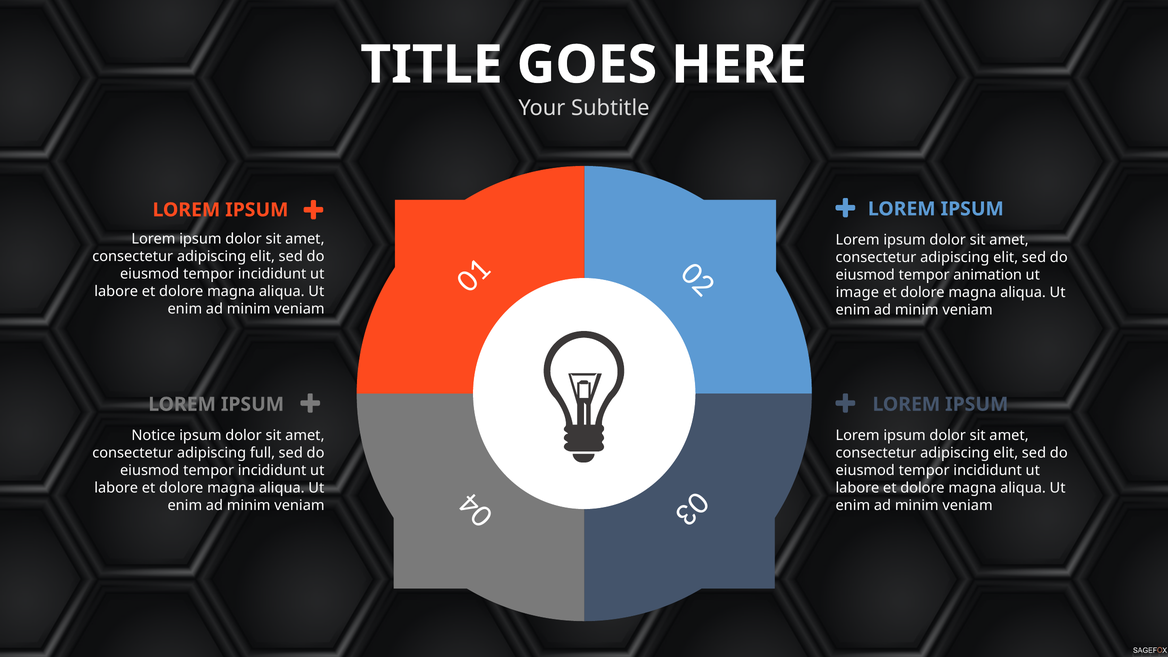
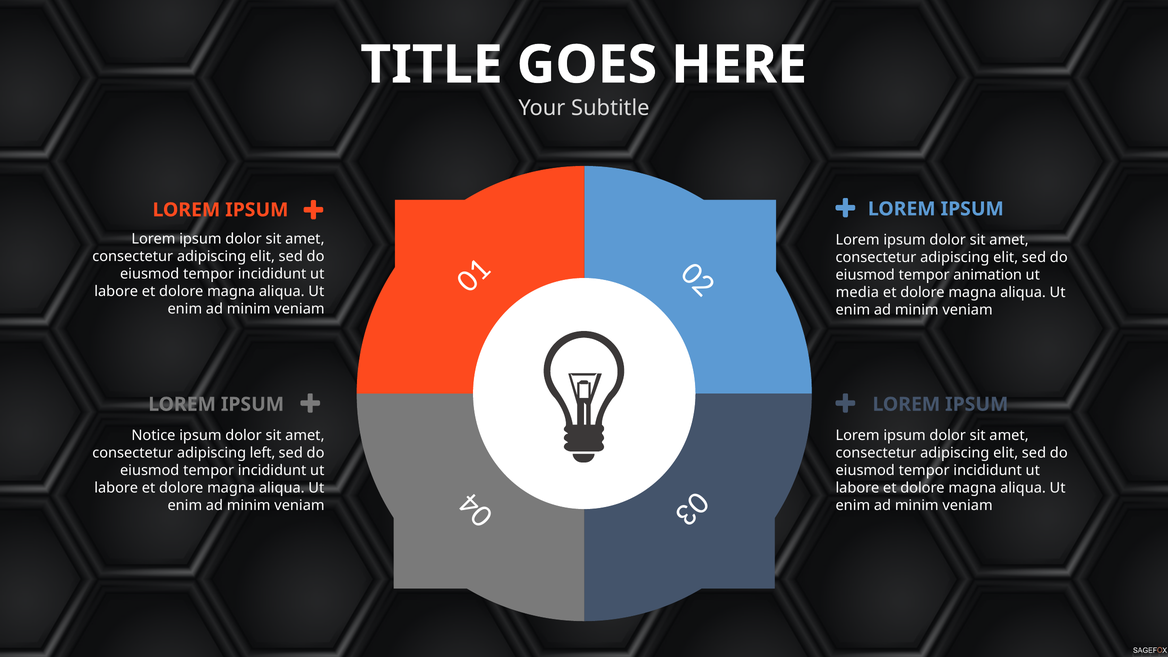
image: image -> media
full: full -> left
